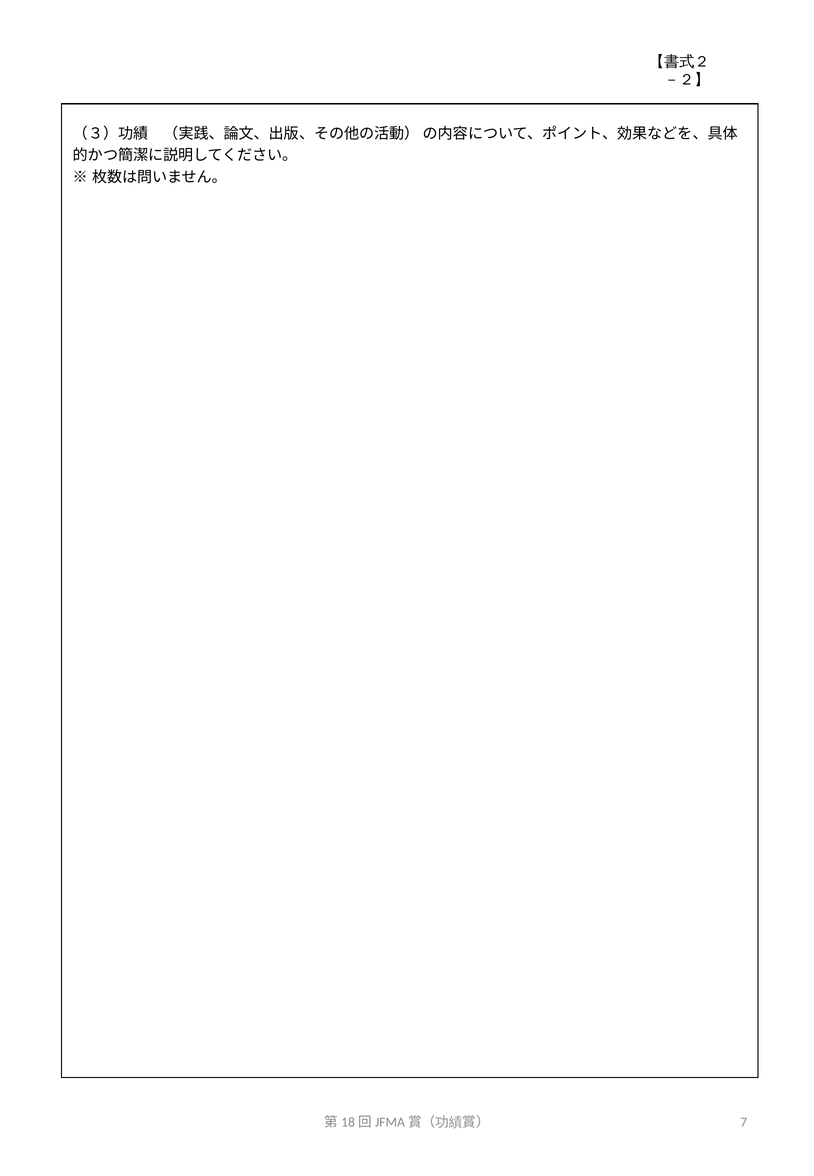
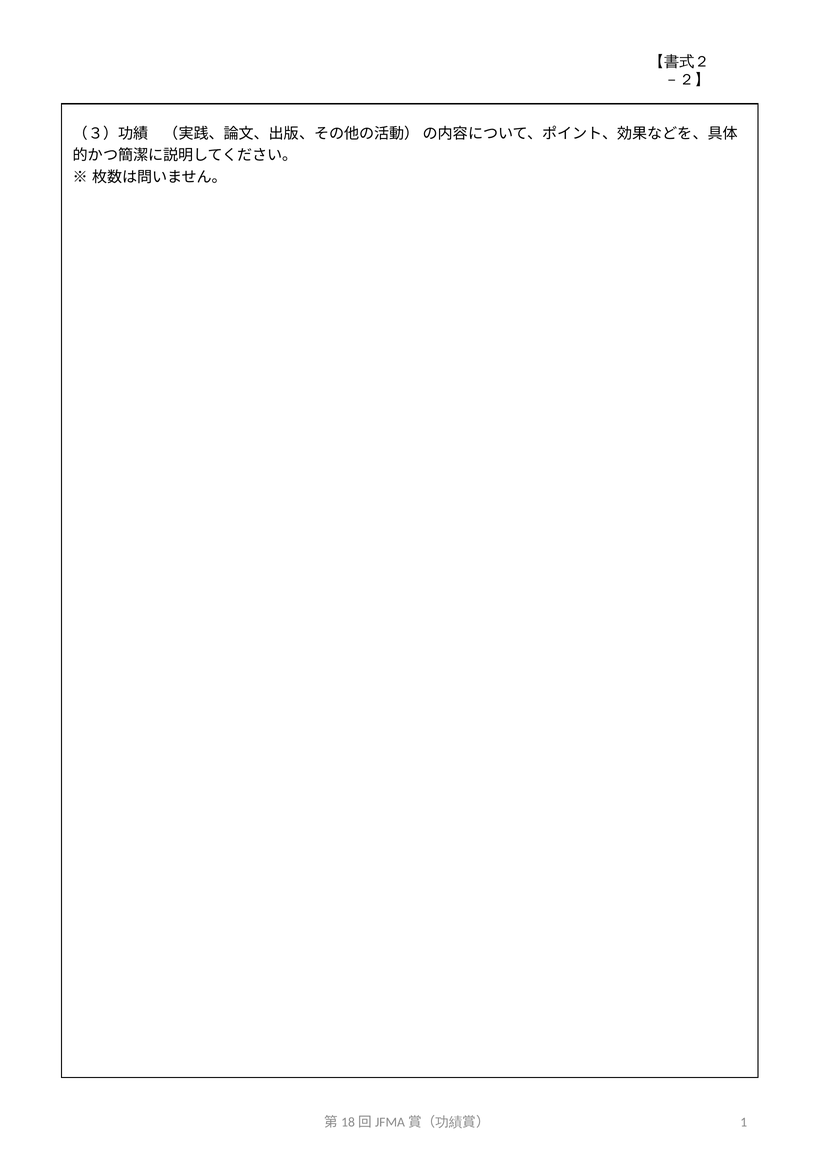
7: 7 -> 1
